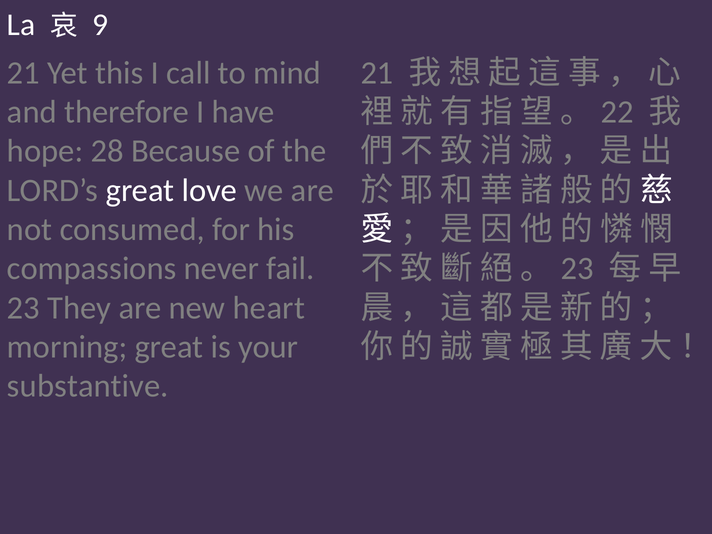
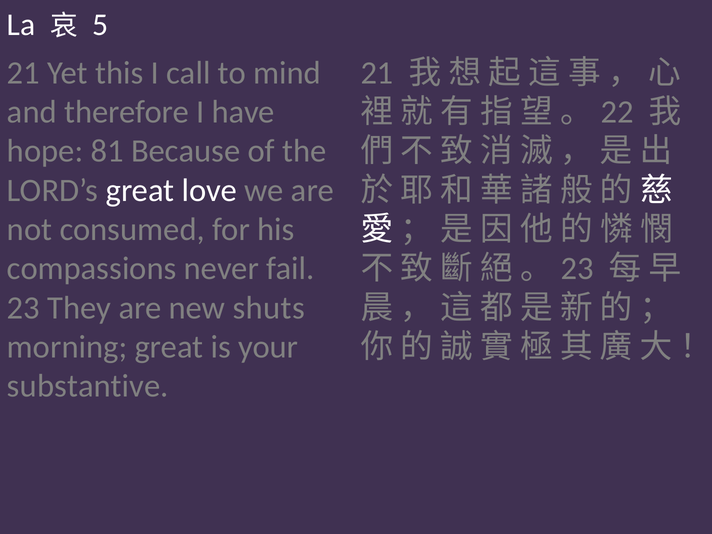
9: 9 -> 5
28: 28 -> 81
heart: heart -> shuts
